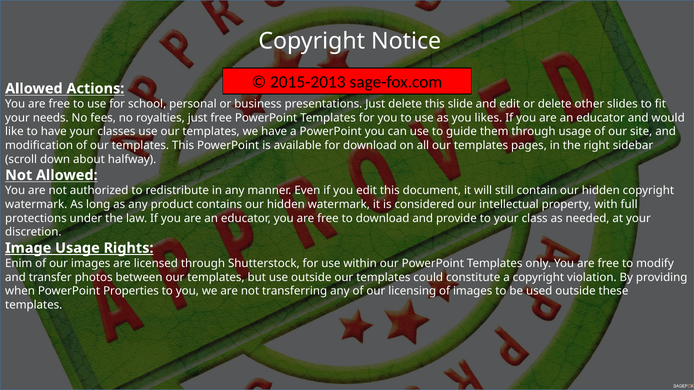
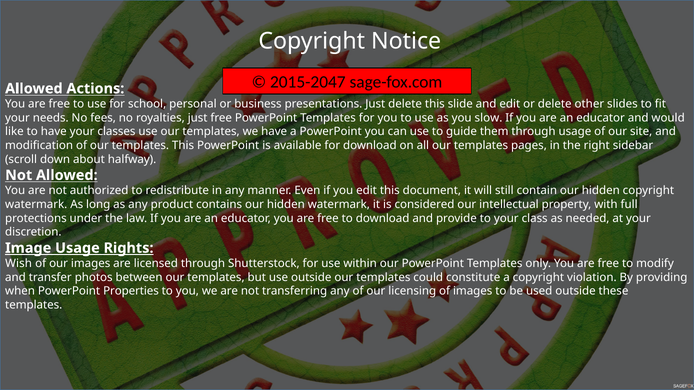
2015-2013: 2015-2013 -> 2015-2047
likes: likes -> slow
Enim: Enim -> Wish
